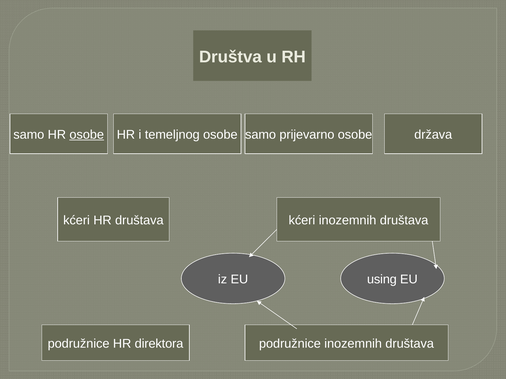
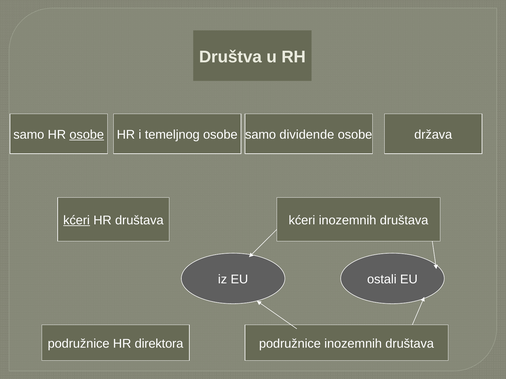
prijevarno: prijevarno -> dividende
kćeri at (77, 221) underline: none -> present
using: using -> ostali
